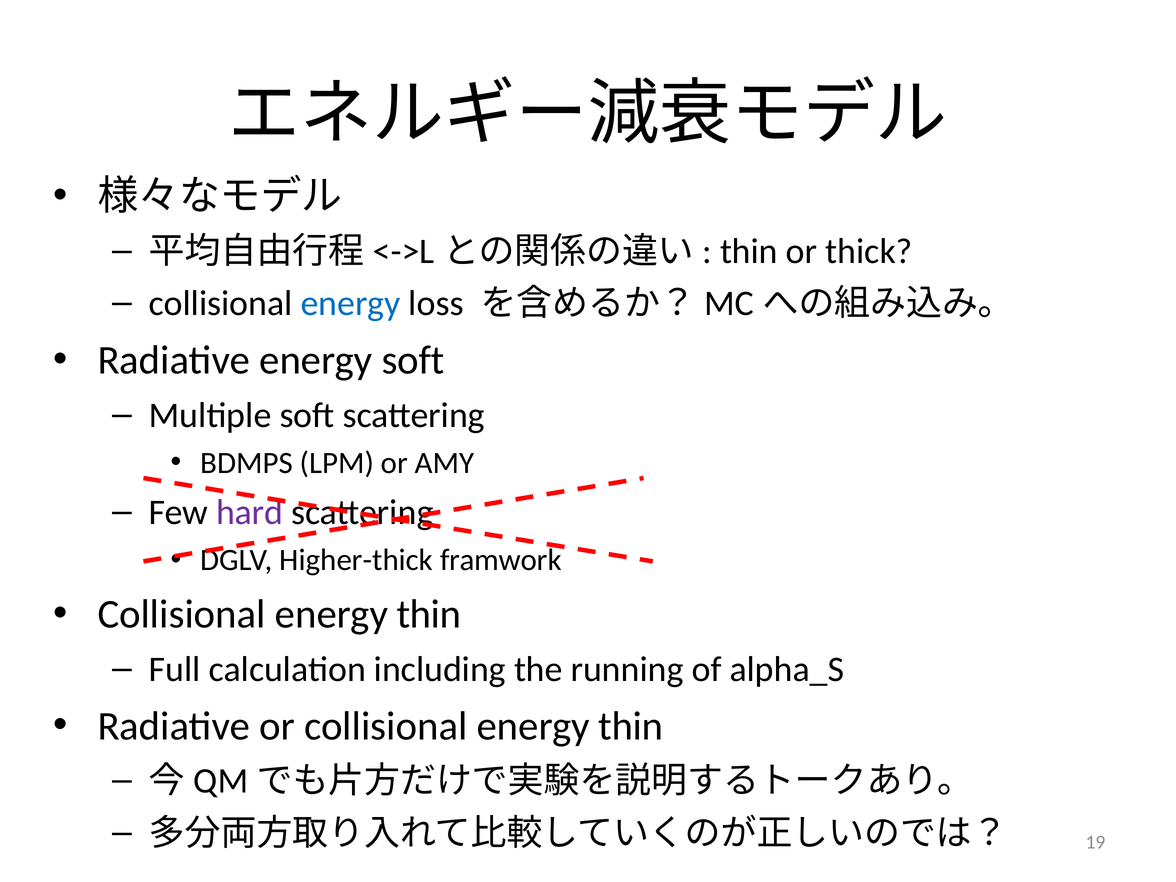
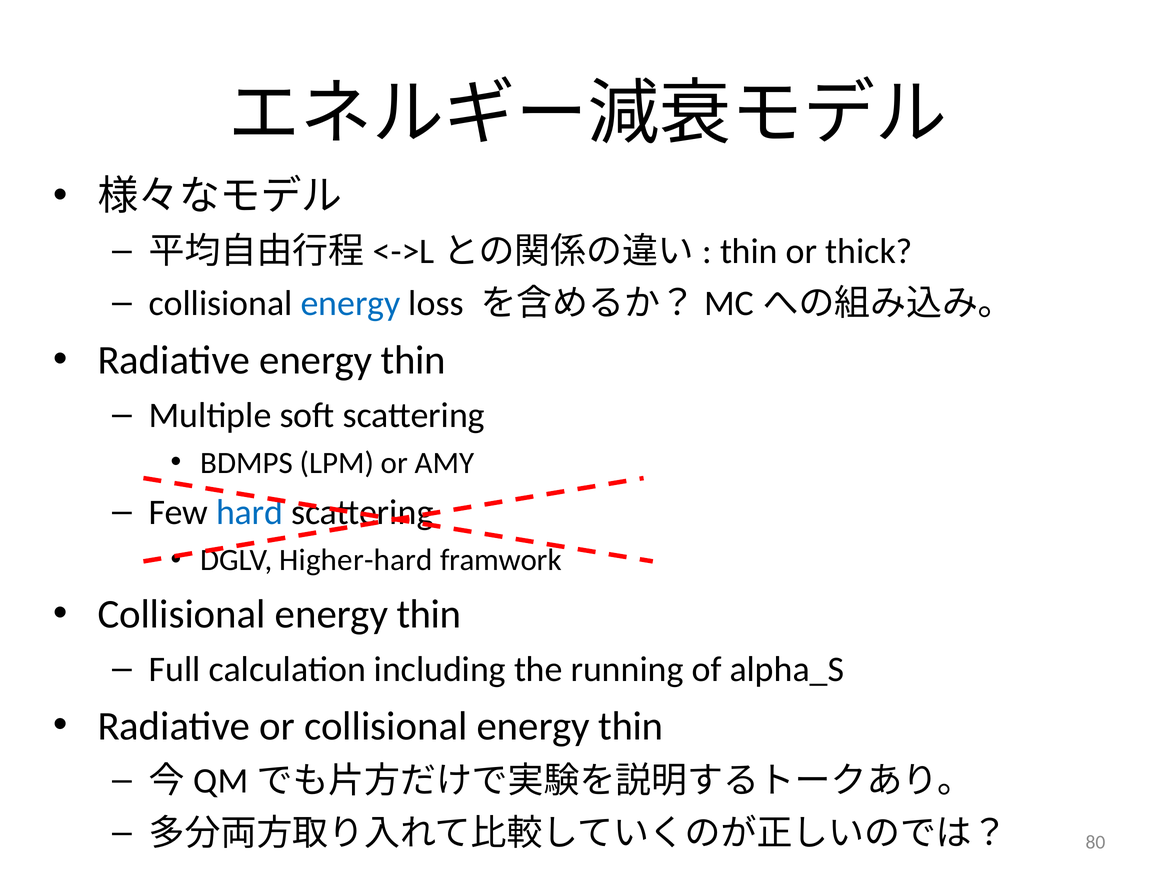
Radiative energy soft: soft -> thin
hard colour: purple -> blue
Higher-thick: Higher-thick -> Higher-hard
19: 19 -> 80
